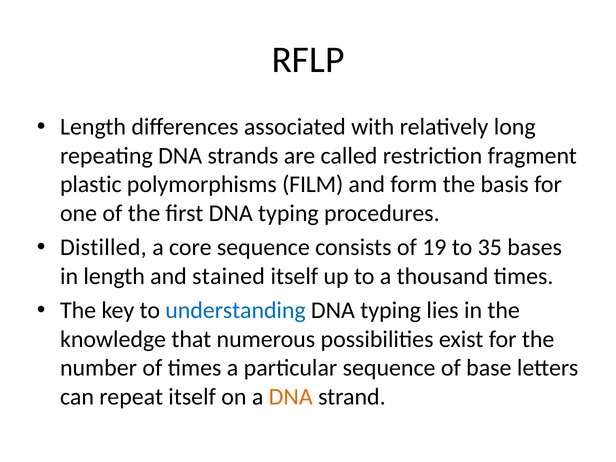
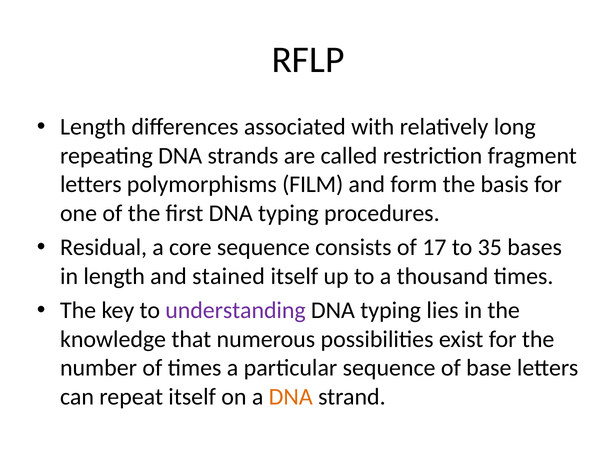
plastic at (91, 184): plastic -> letters
Distilled: Distilled -> Residual
19: 19 -> 17
understanding colour: blue -> purple
